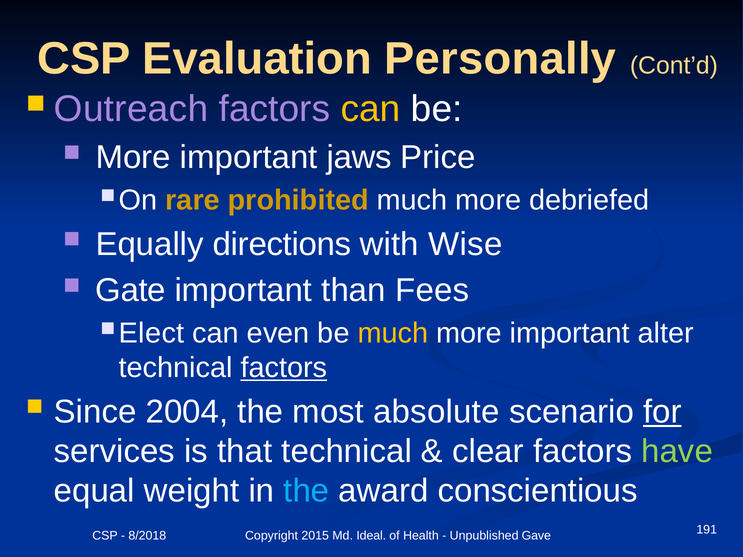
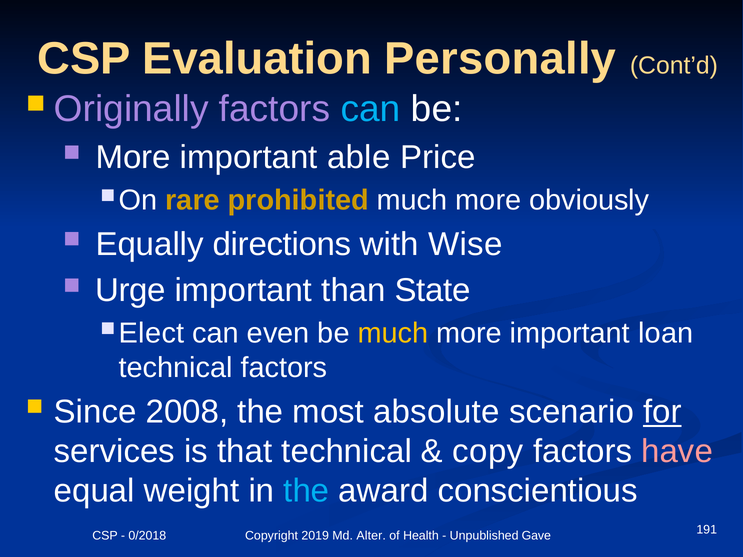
Outreach: Outreach -> Originally
can at (371, 109) colour: yellow -> light blue
jaws: jaws -> able
debriefed: debriefed -> obviously
Gate: Gate -> Urge
Fees: Fees -> State
alter: alter -> loan
factors at (284, 368) underline: present -> none
2004: 2004 -> 2008
clear: clear -> copy
have colour: light green -> pink
8/2018: 8/2018 -> 0/2018
2015: 2015 -> 2019
Ideal: Ideal -> Alter
